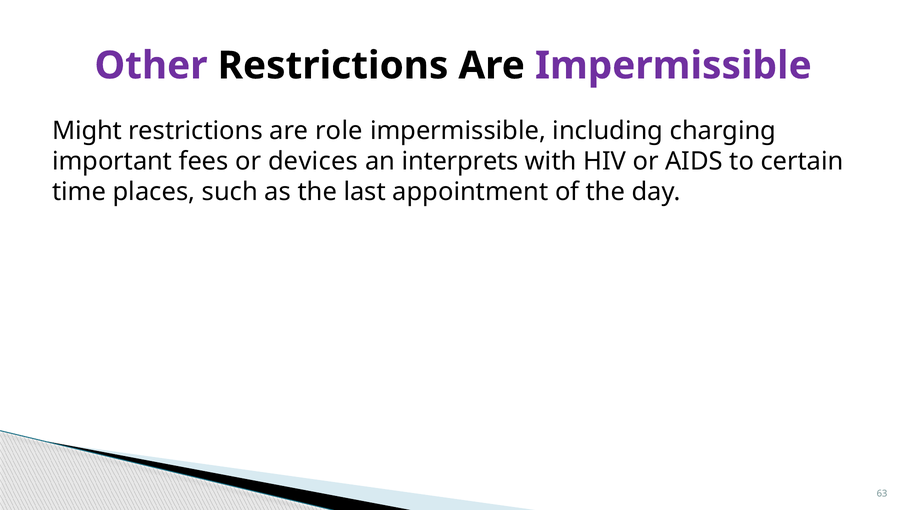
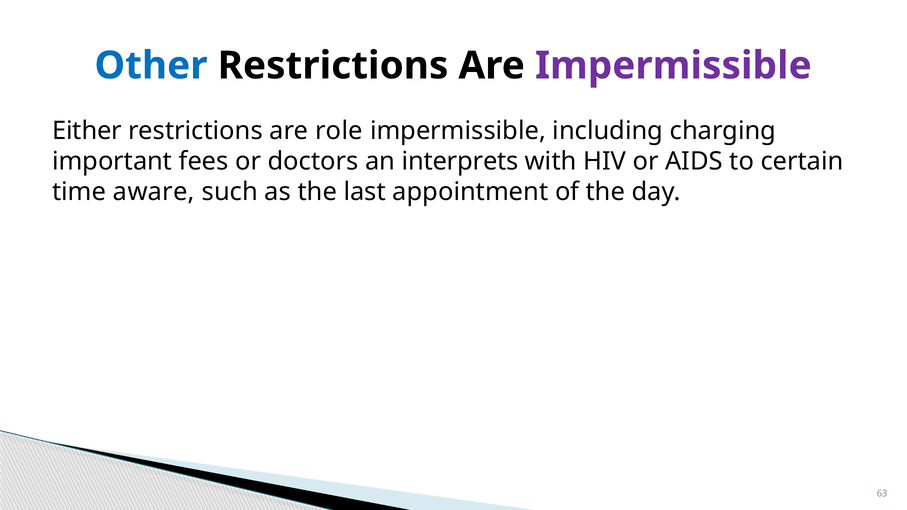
Other colour: purple -> blue
Might: Might -> Either
devices: devices -> doctors
places: places -> aware
